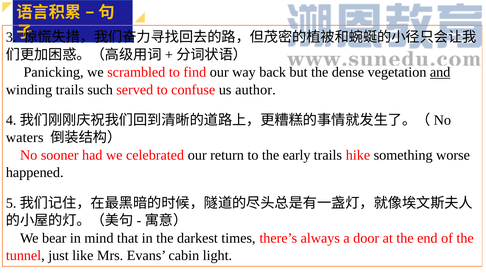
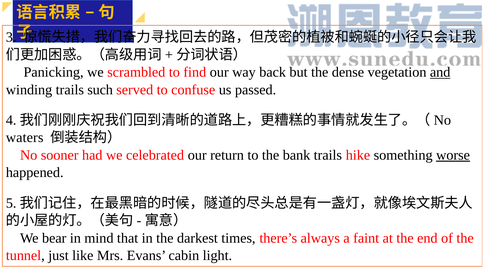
author: author -> passed
early: early -> bank
worse underline: none -> present
door: door -> faint
